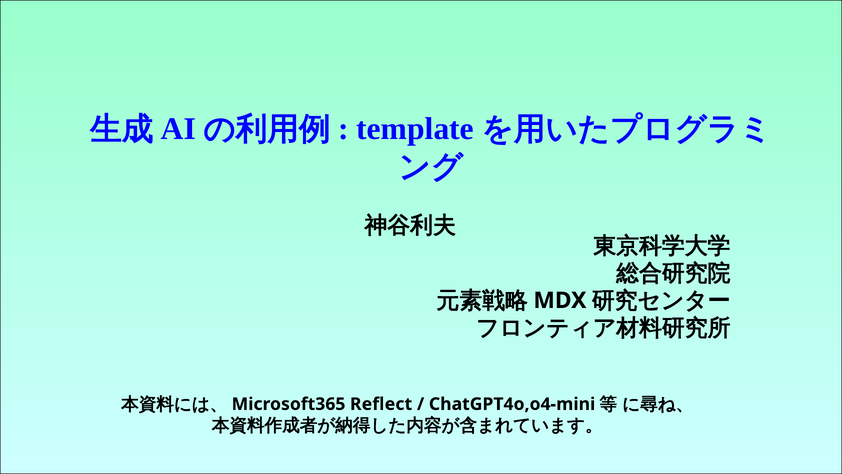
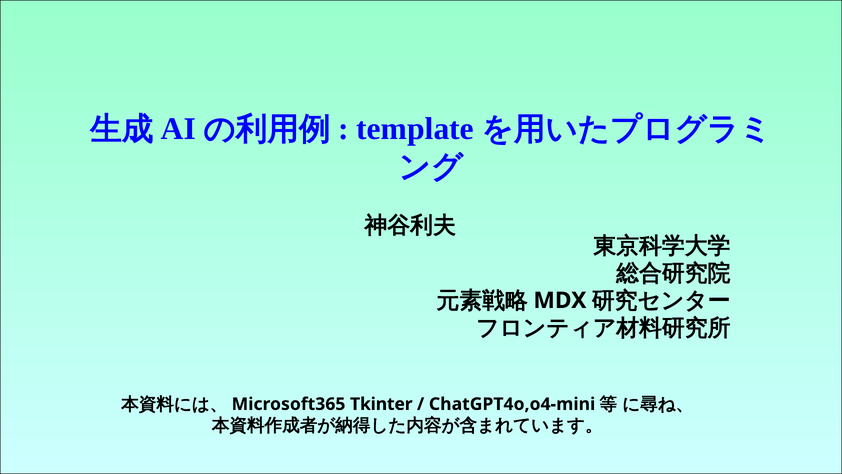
Reflect: Reflect -> Tkinter
